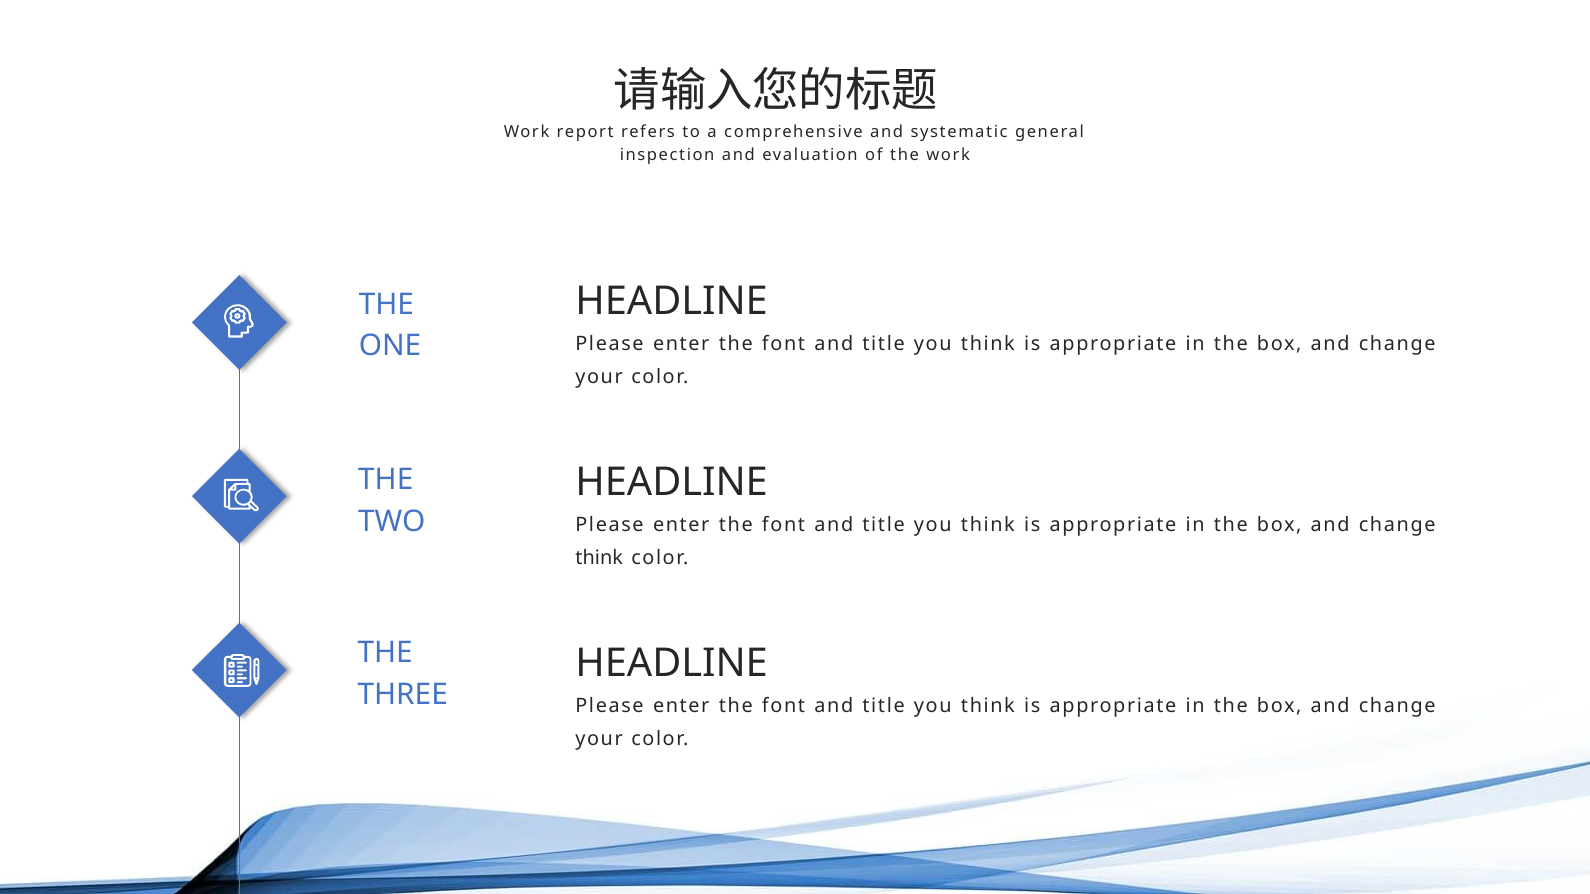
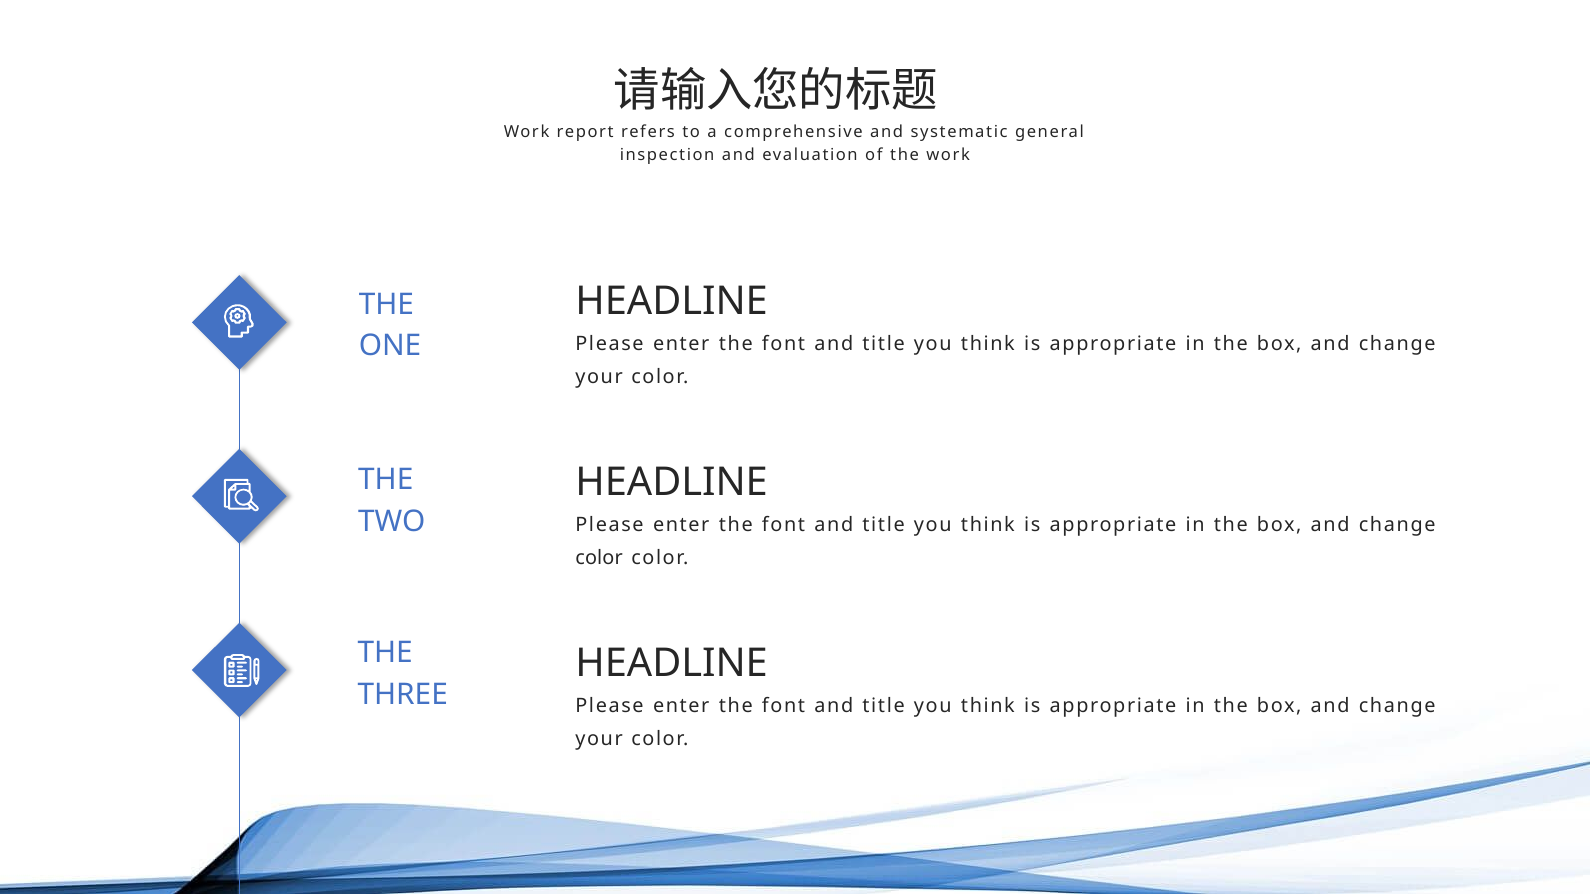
think at (599, 558): think -> color
